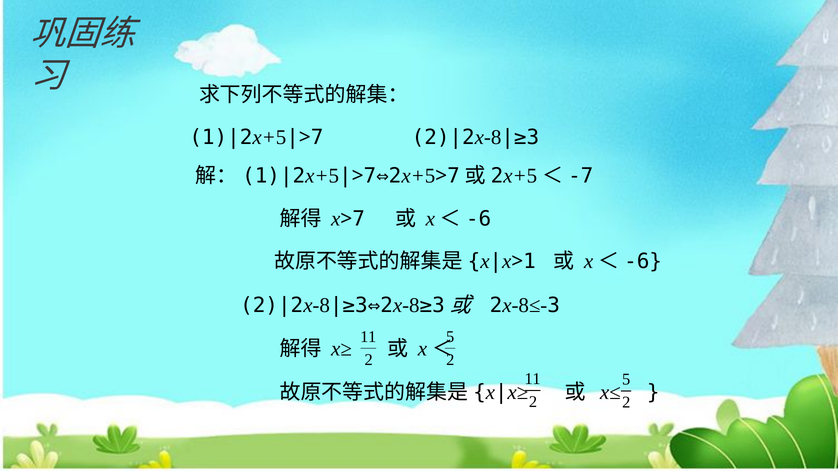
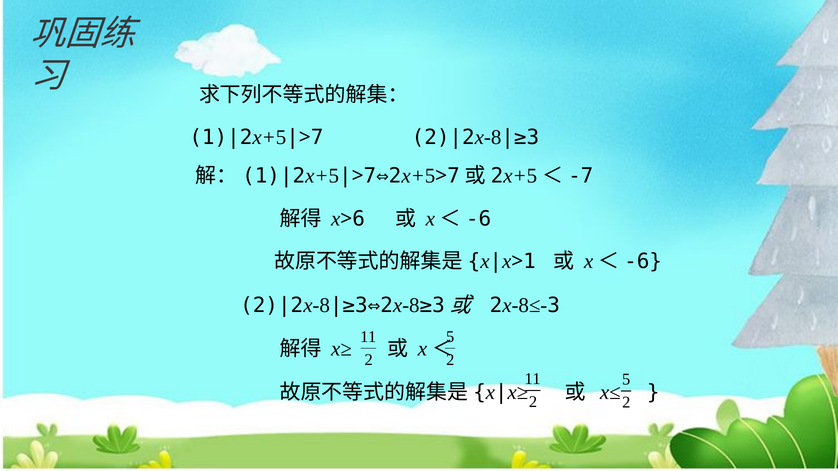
7 at (359, 219): 7 -> 6
